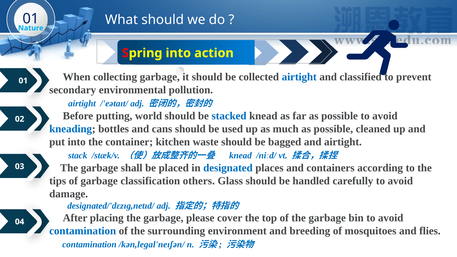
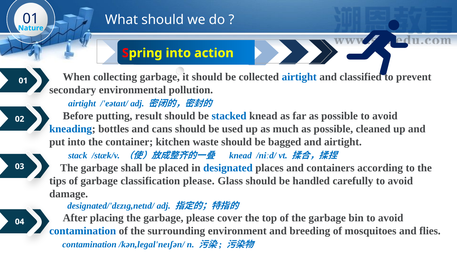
world: world -> result
classification others: others -> please
